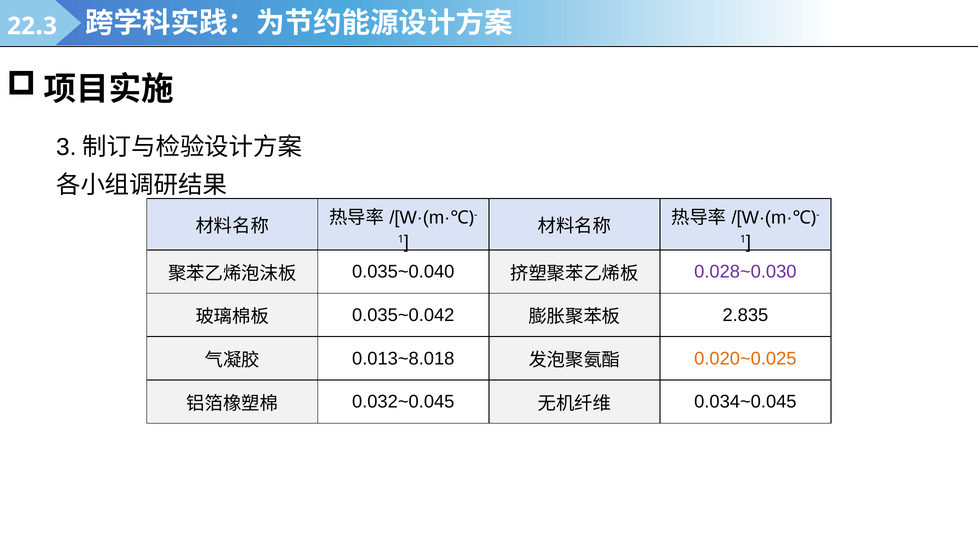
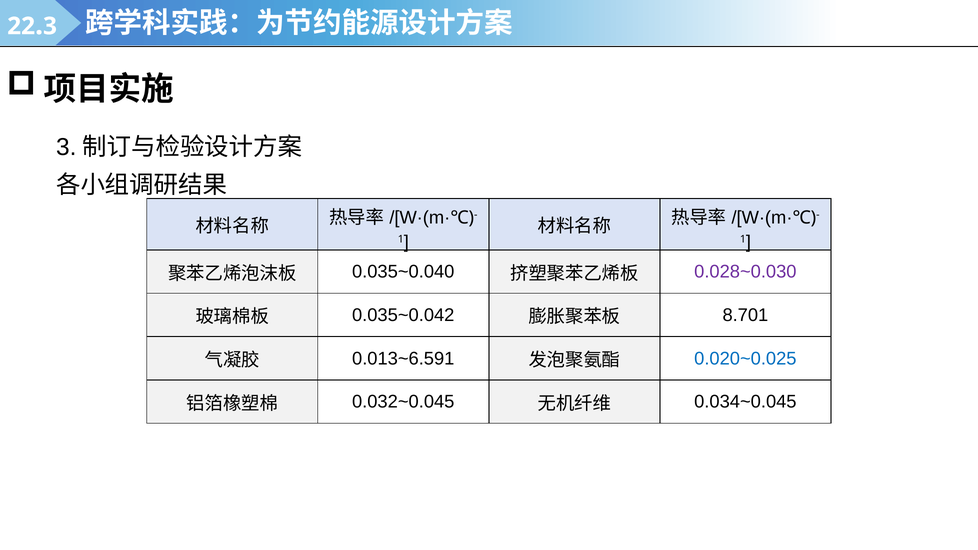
2.835: 2.835 -> 8.701
0.013~8.018: 0.013~8.018 -> 0.013~6.591
0.020~0.025 colour: orange -> blue
